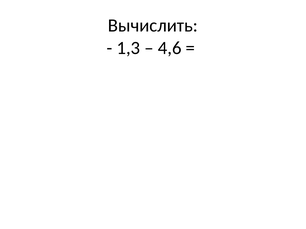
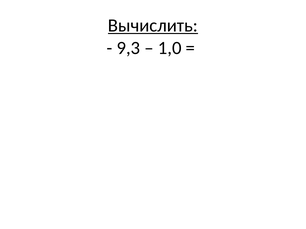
Вычислить underline: none -> present
1,3: 1,3 -> 9,3
4,6: 4,6 -> 1,0
